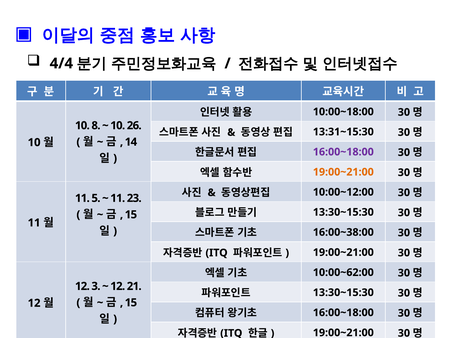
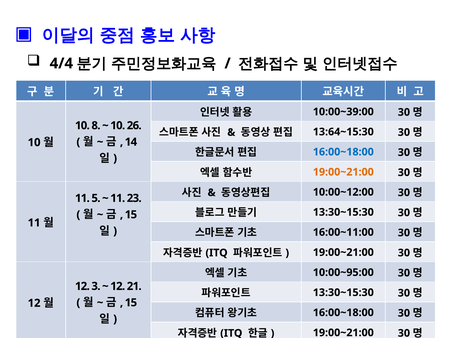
10:00~18:00: 10:00~18:00 -> 10:00~39:00
13:31~15:30: 13:31~15:30 -> 13:64~15:30
16:00~18:00 at (343, 152) colour: purple -> blue
16:00~38:00: 16:00~38:00 -> 16:00~11:00
10:00~62:00: 10:00~62:00 -> 10:00~95:00
